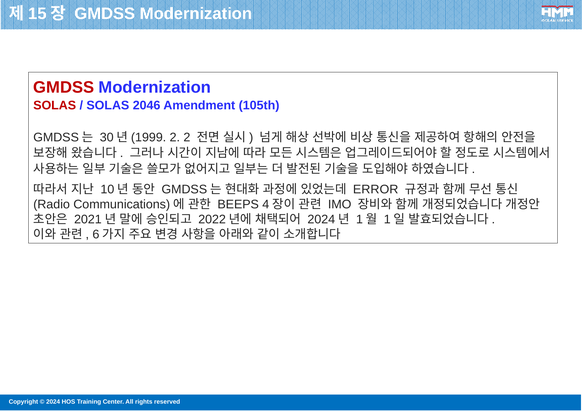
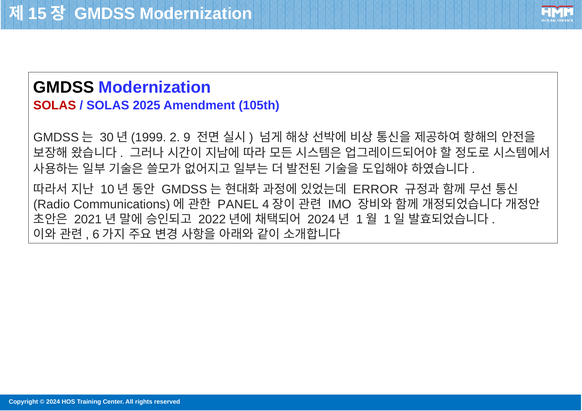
GMDSS at (64, 87) colour: red -> black
2046: 2046 -> 2025
2 2: 2 -> 9
BEEPS: BEEPS -> PANEL
